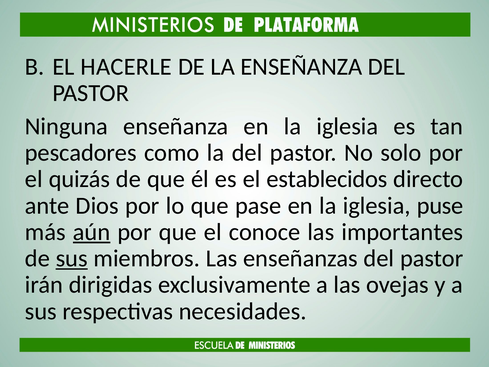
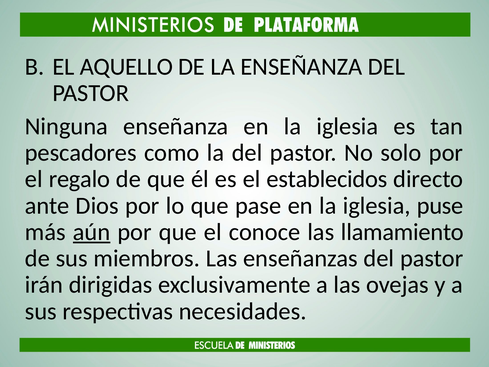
HACERLE: HACERLE -> AQUELLO
quizás: quizás -> regalo
importantes: importantes -> llamamiento
sus at (72, 258) underline: present -> none
